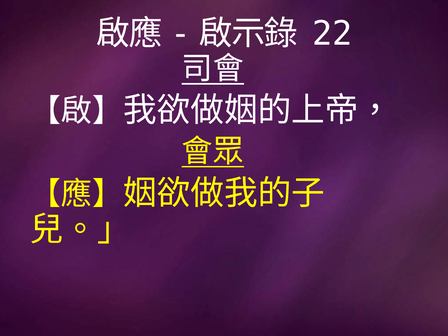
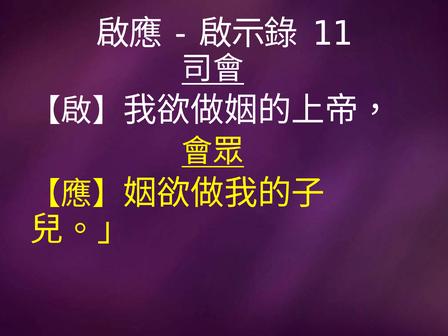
22: 22 -> 11
